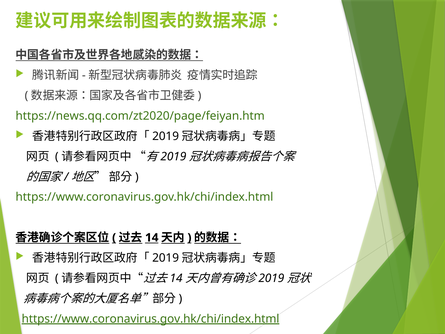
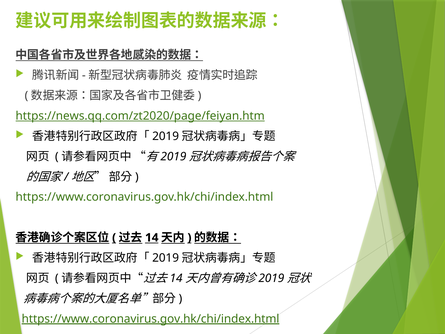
https://news.qq.com/zt2020/page/feiyan.htm underline: none -> present
